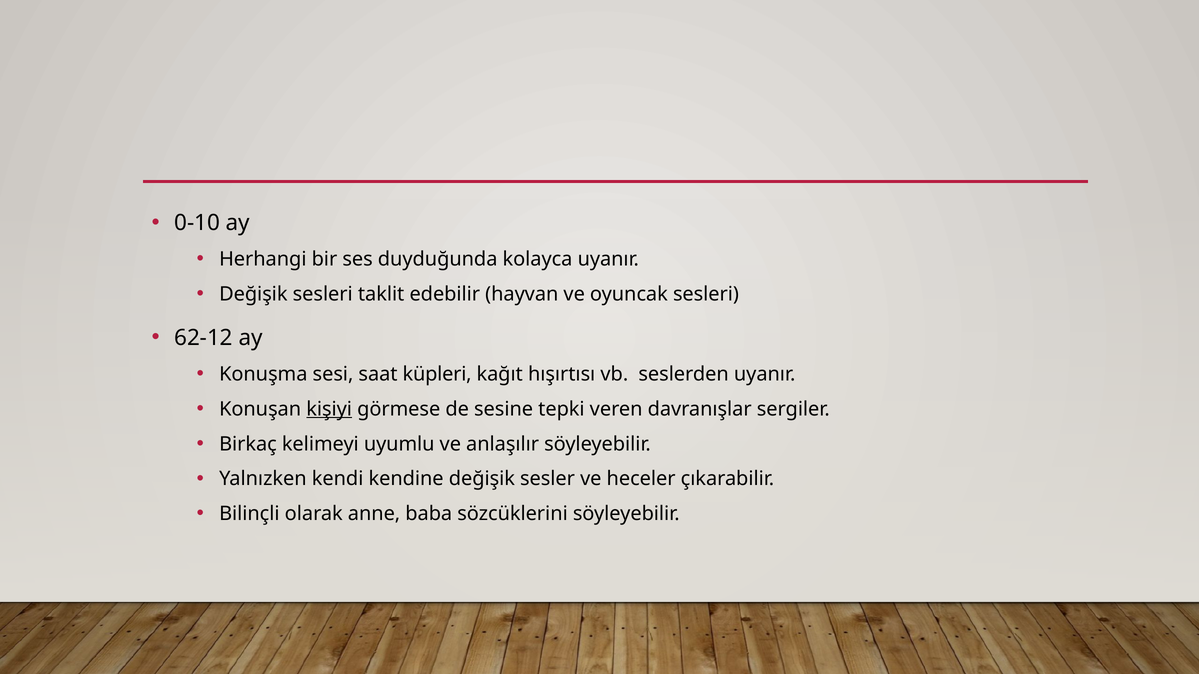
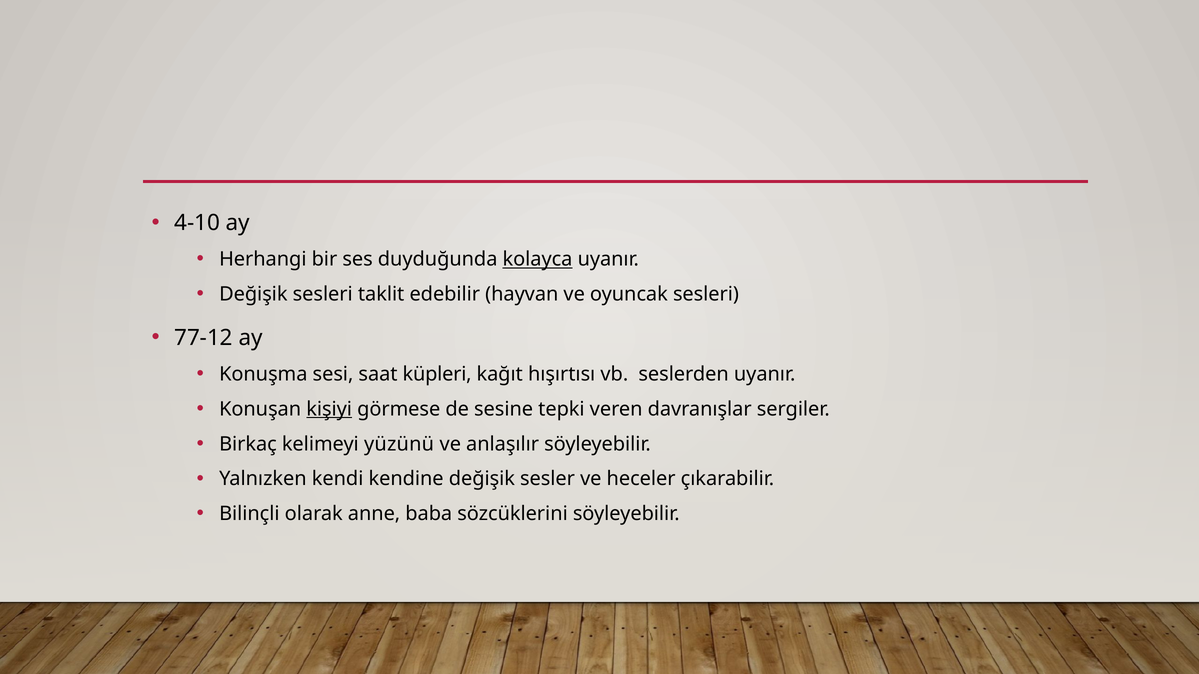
0-10: 0-10 -> 4-10
kolayca underline: none -> present
62-12: 62-12 -> 77-12
uyumlu: uyumlu -> yüzünü
